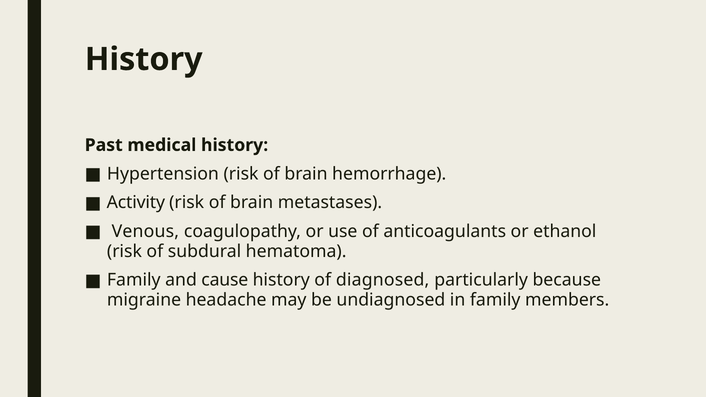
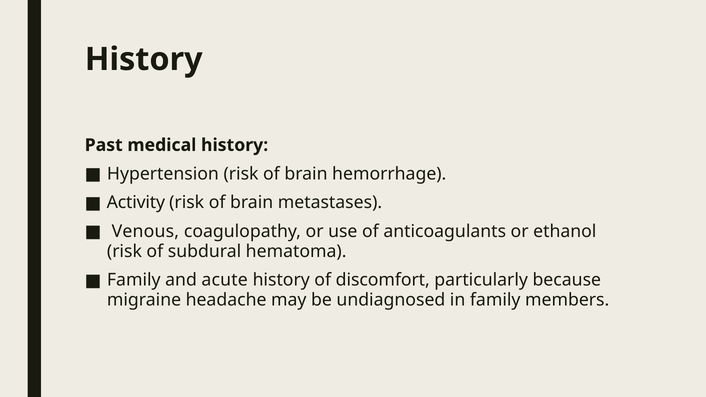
cause: cause -> acute
diagnosed: diagnosed -> discomfort
